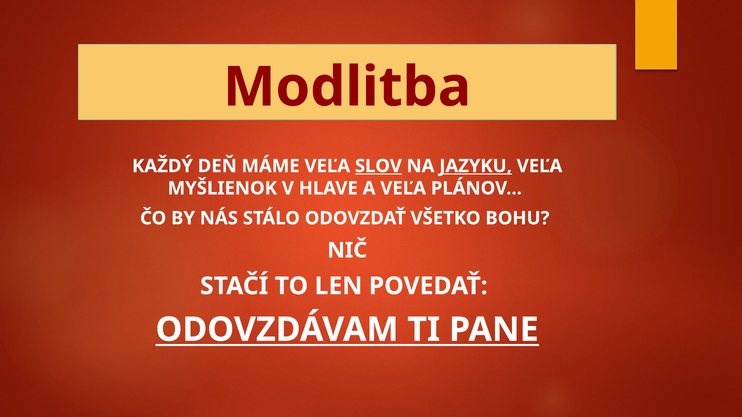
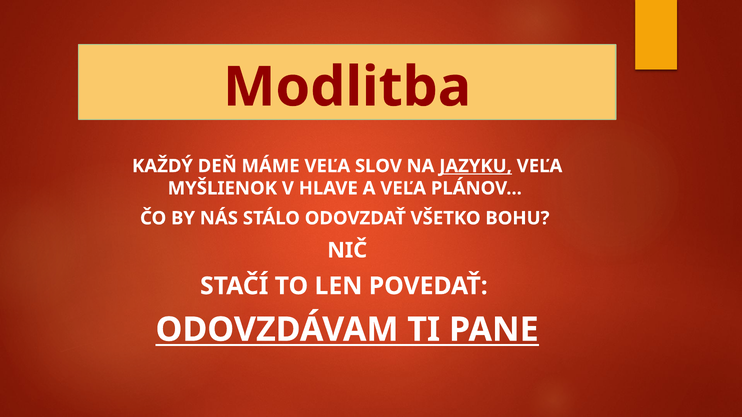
SLOV underline: present -> none
